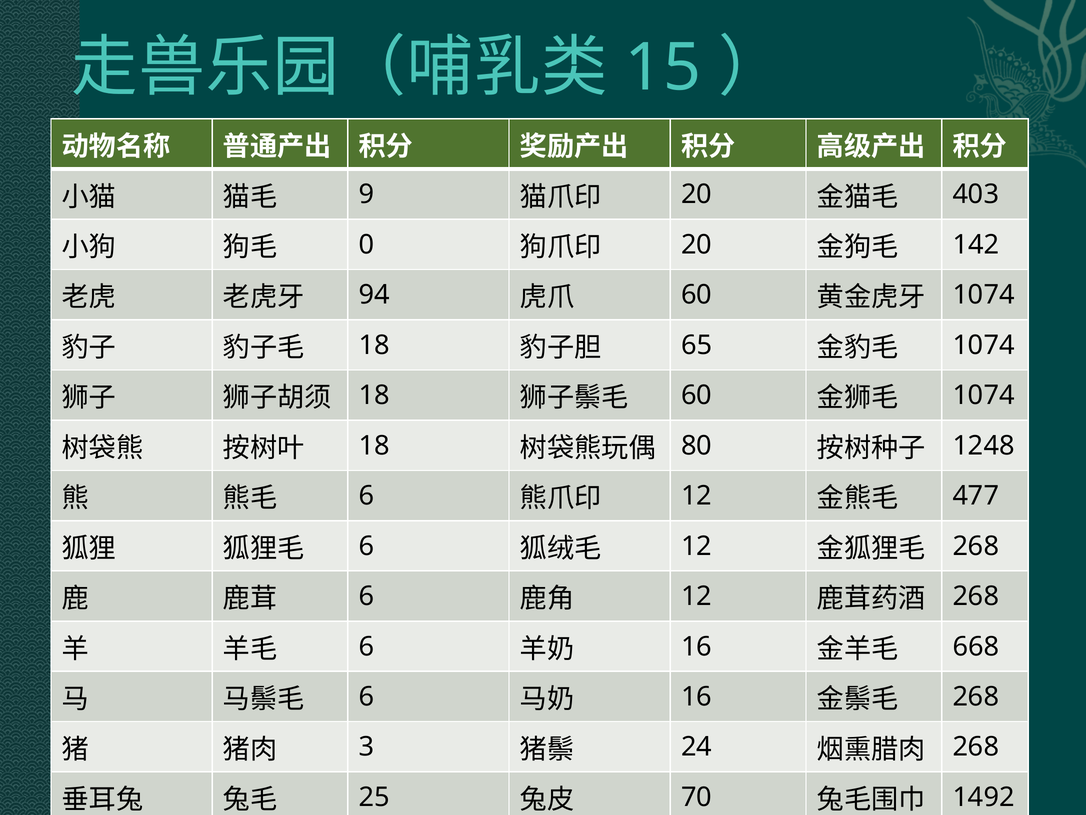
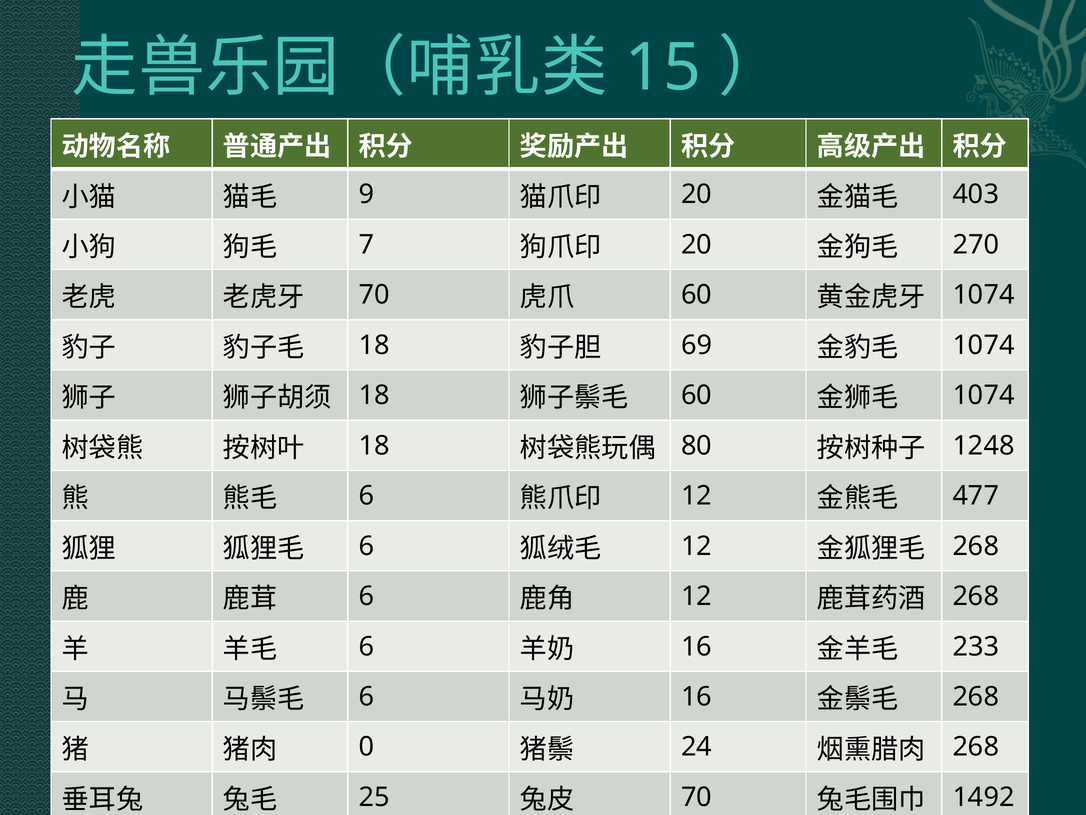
0: 0 -> 7
142: 142 -> 270
94 at (374, 295): 94 -> 70
65: 65 -> 69
668: 668 -> 233
3: 3 -> 0
